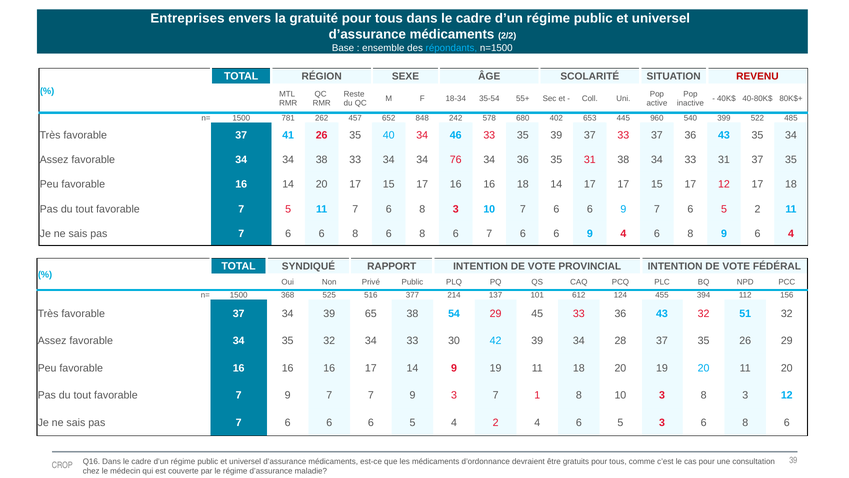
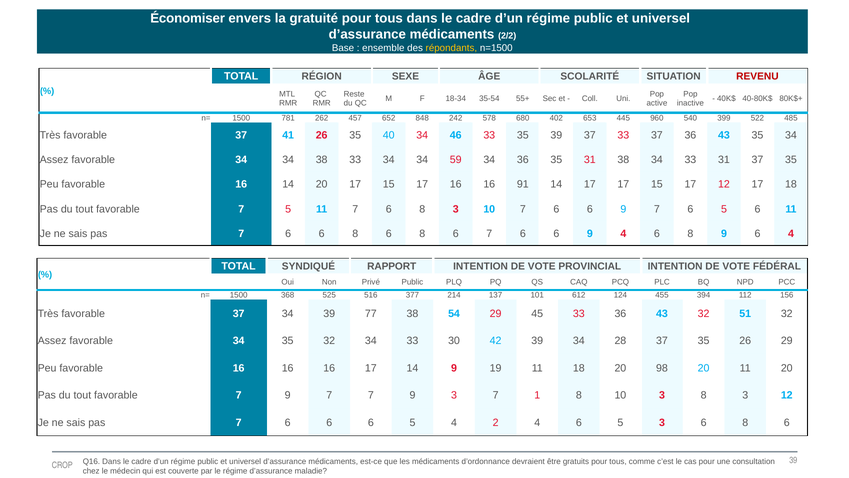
Entreprises: Entreprises -> Économiser
répondants colour: light blue -> yellow
76: 76 -> 59
16 18: 18 -> 91
5 2: 2 -> 6
65: 65 -> 77
20 19: 19 -> 98
